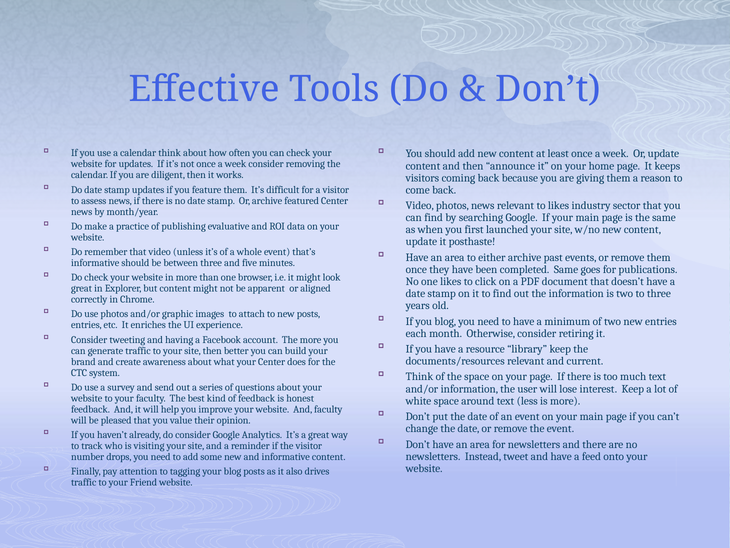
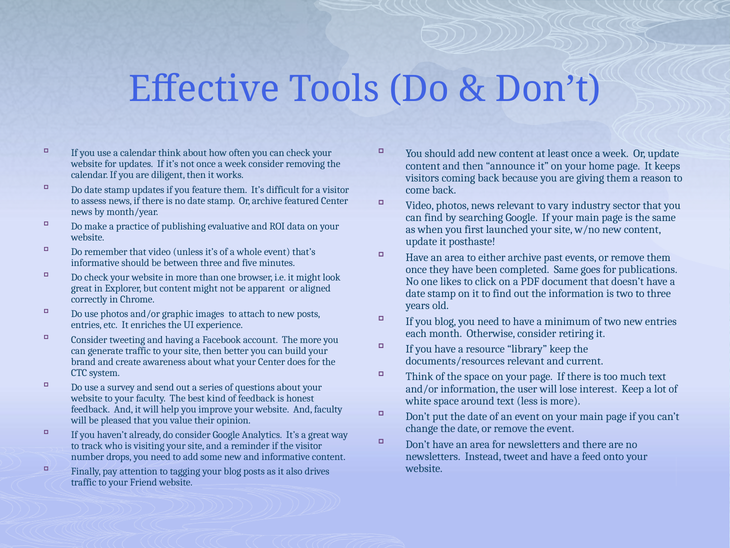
to likes: likes -> vary
